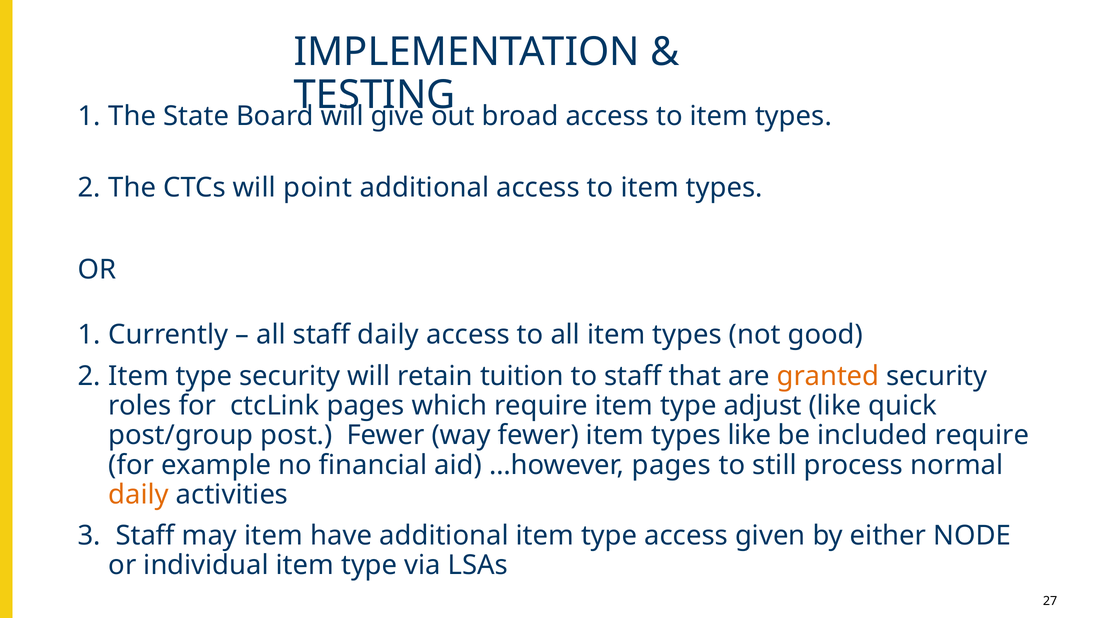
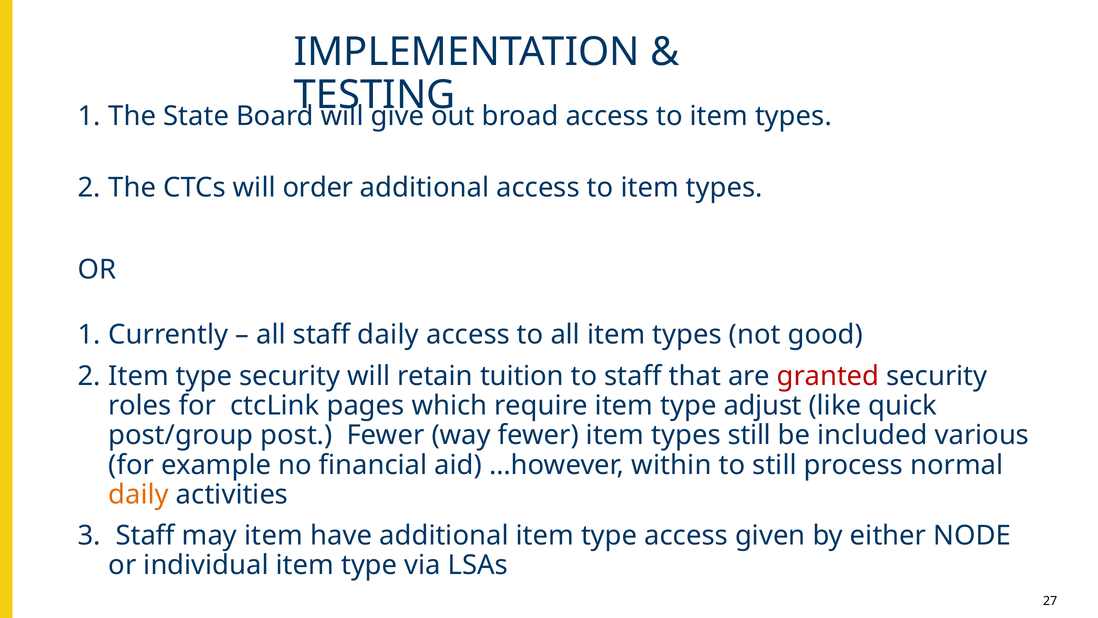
point: point -> order
granted colour: orange -> red
types like: like -> still
included require: require -> various
…however pages: pages -> within
